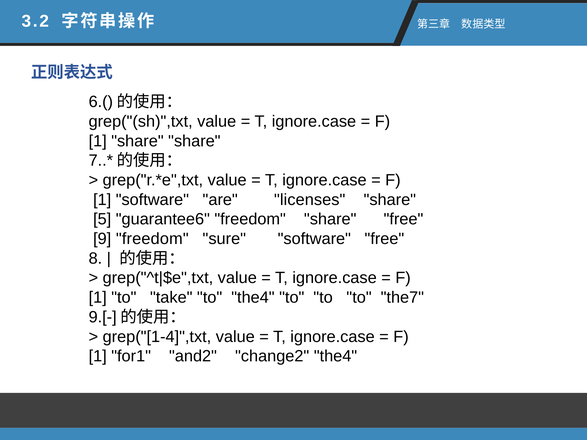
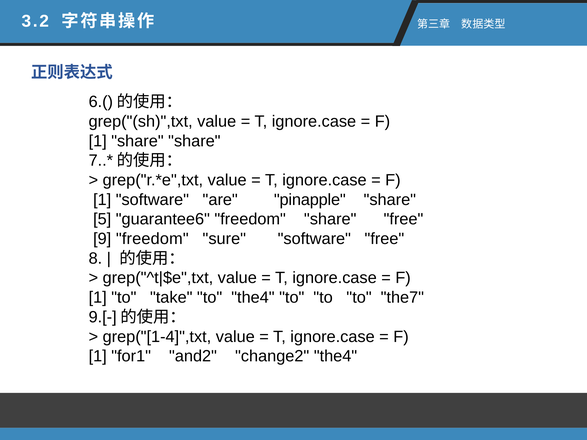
licenses: licenses -> pinapple
